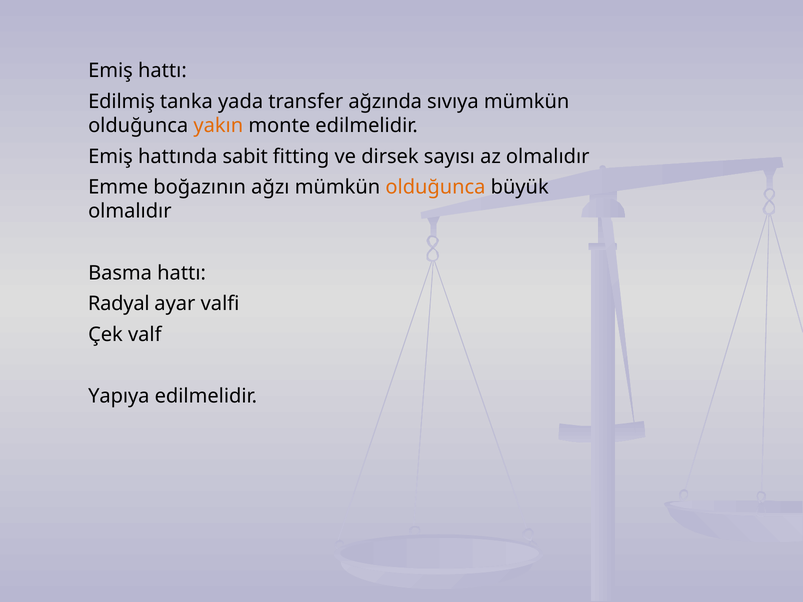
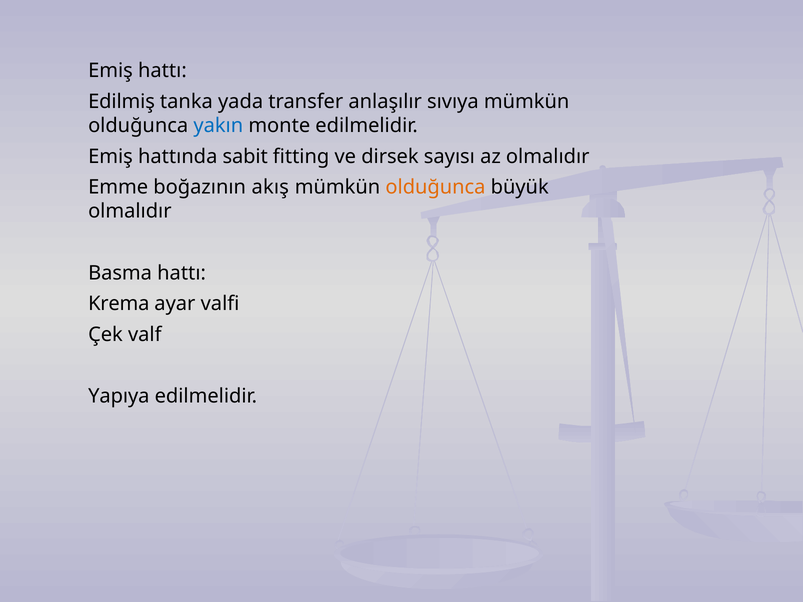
ağzında: ağzında -> anlaşılır
yakın colour: orange -> blue
ağzı: ağzı -> akış
Radyal: Radyal -> Krema
